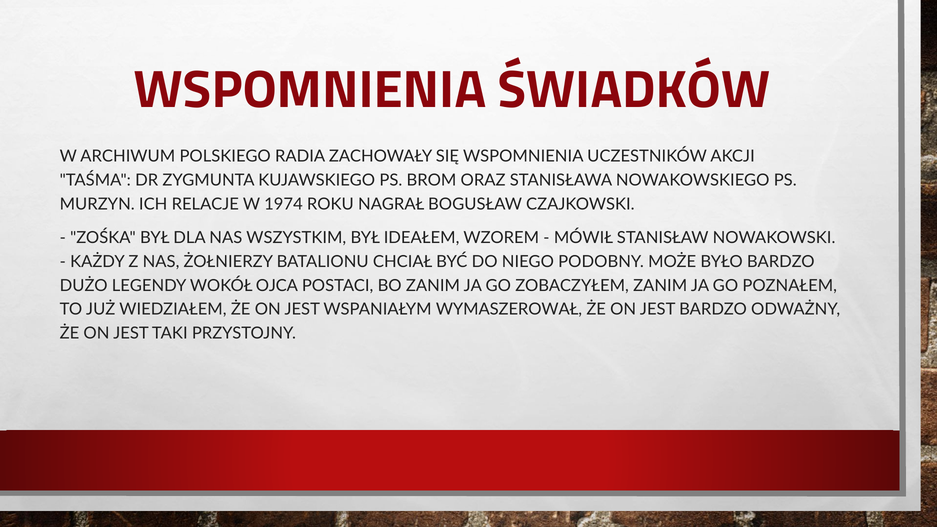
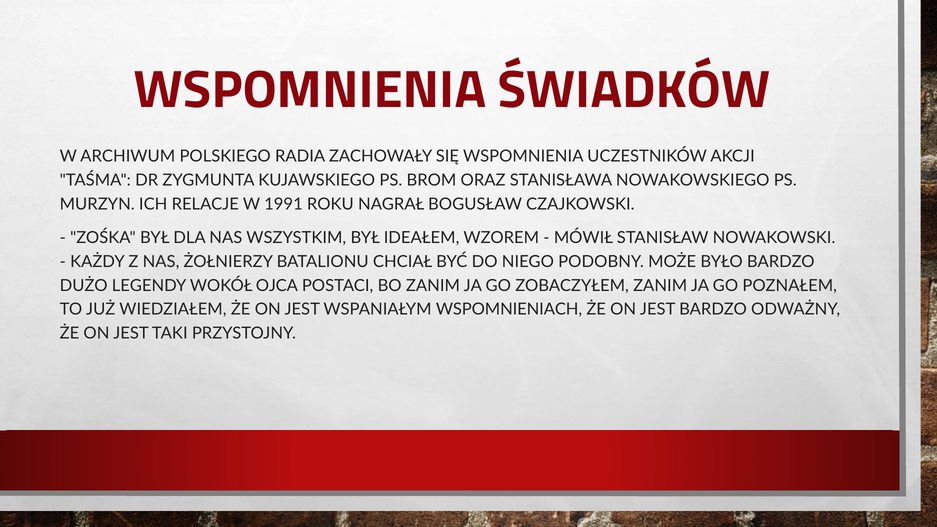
1974: 1974 -> 1991
WYMASZEROWAŁ: WYMASZEROWAŁ -> WSPOMNIENIACH
